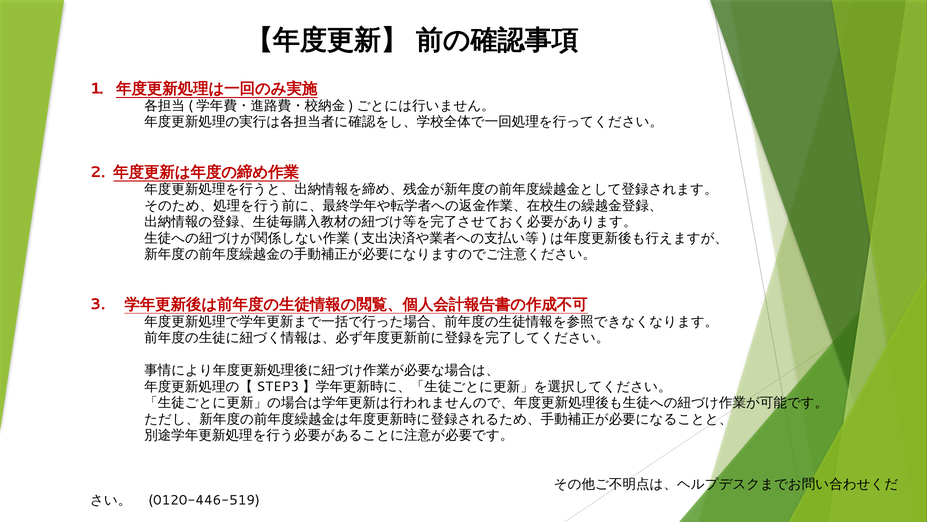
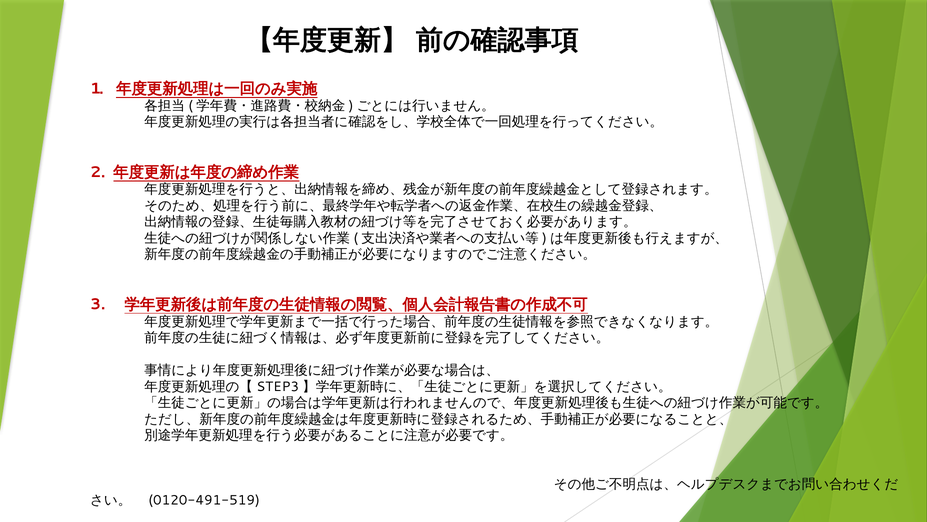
0120-446-519: 0120-446-519 -> 0120-491-519
